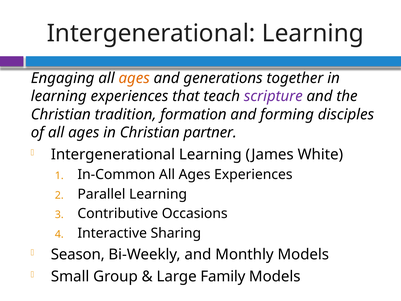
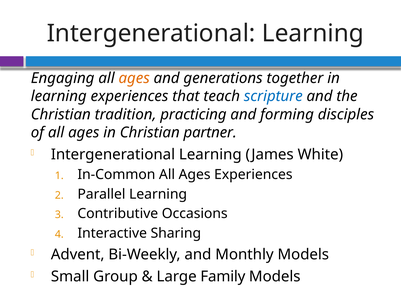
scripture colour: purple -> blue
formation: formation -> practicing
Season: Season -> Advent
